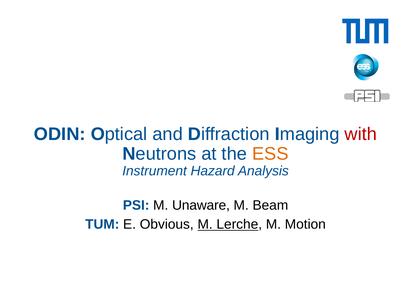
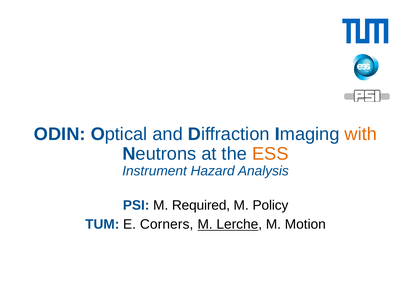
with colour: red -> orange
Unaware: Unaware -> Required
Beam: Beam -> Policy
Obvious: Obvious -> Corners
